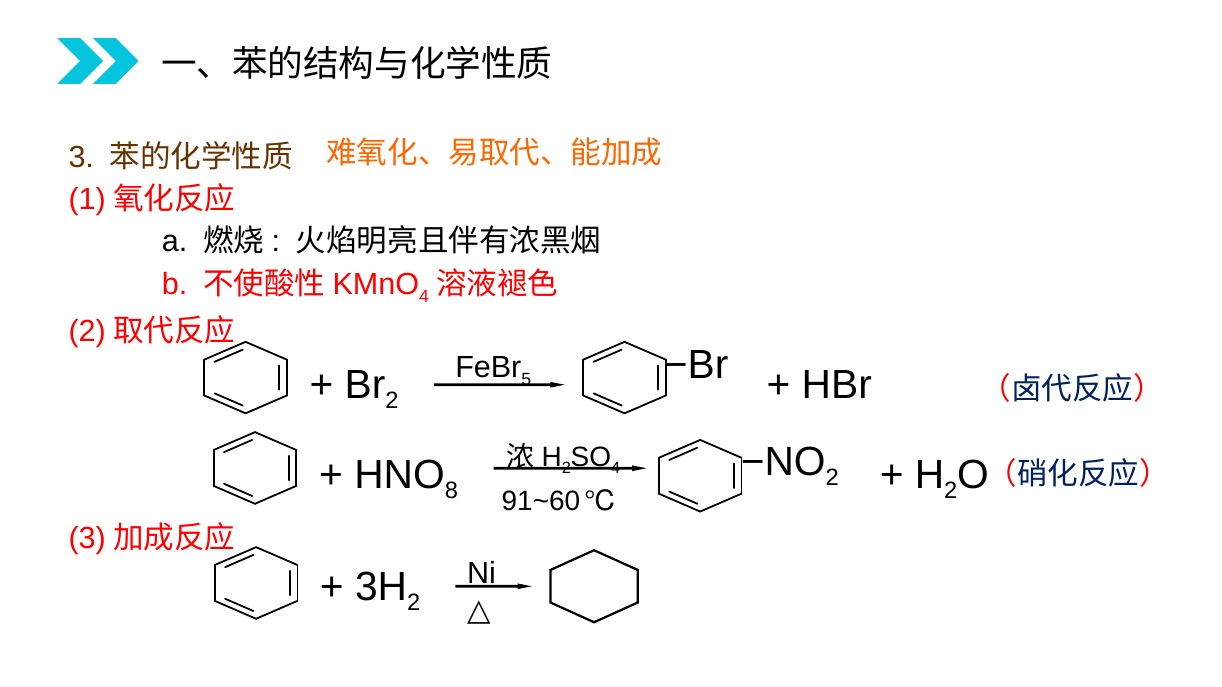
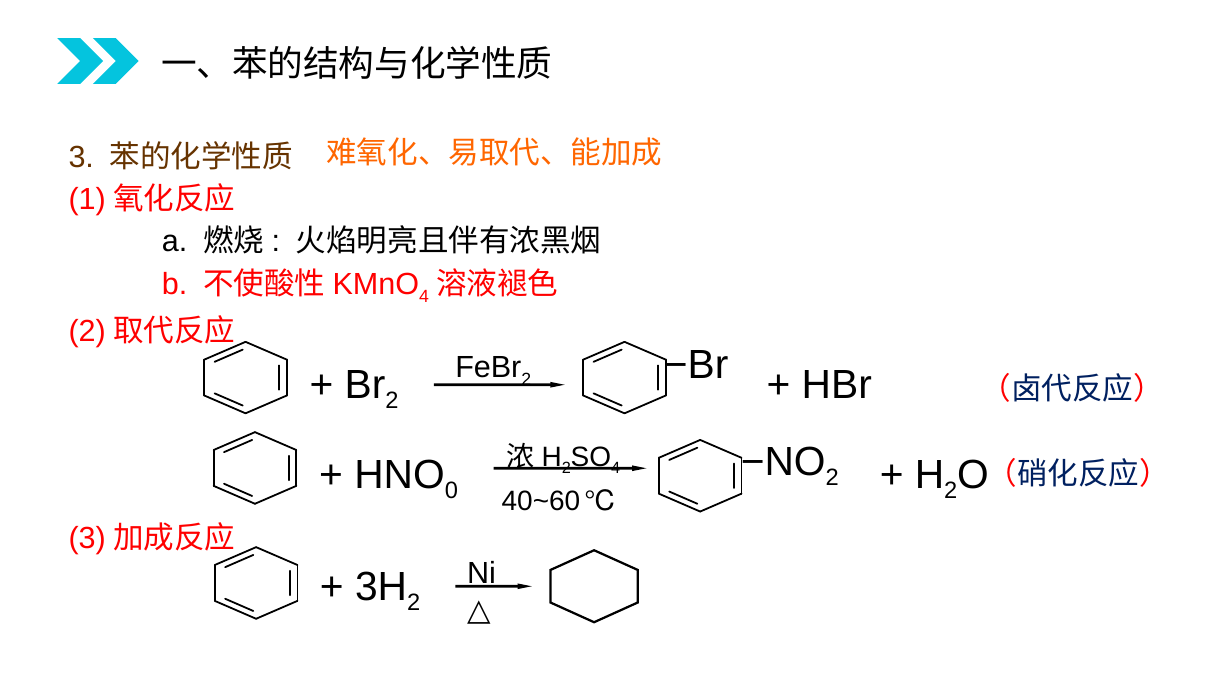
5 at (526, 380): 5 -> 2
8: 8 -> 0
91~60: 91~60 -> 40~60
